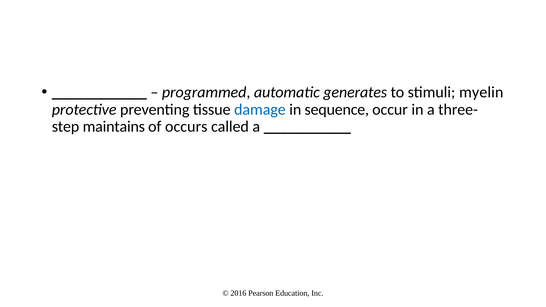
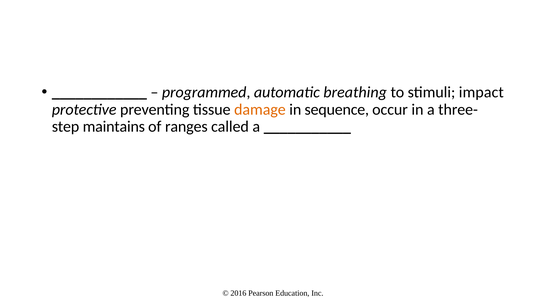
generates: generates -> breathing
myelin: myelin -> impact
damage colour: blue -> orange
occurs: occurs -> ranges
